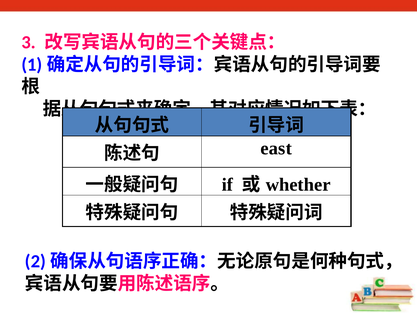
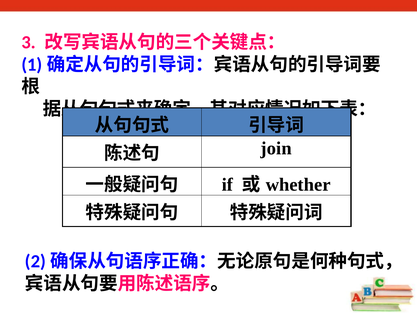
east: east -> join
